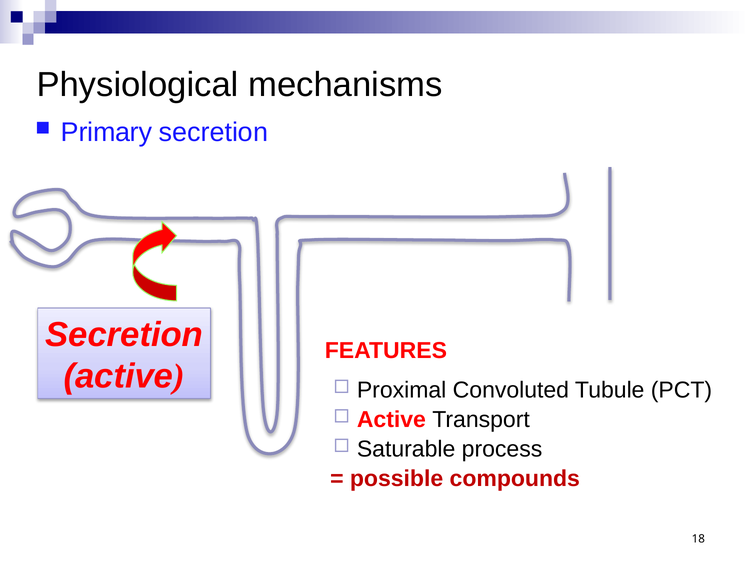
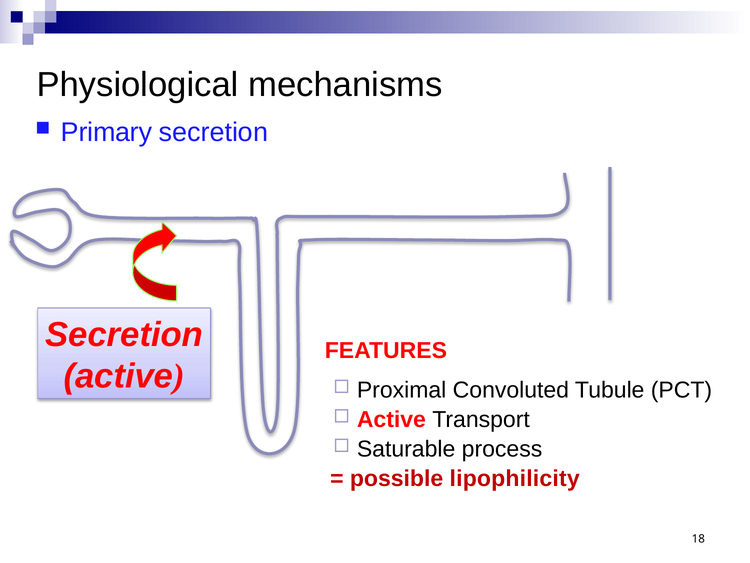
compounds: compounds -> lipophilicity
